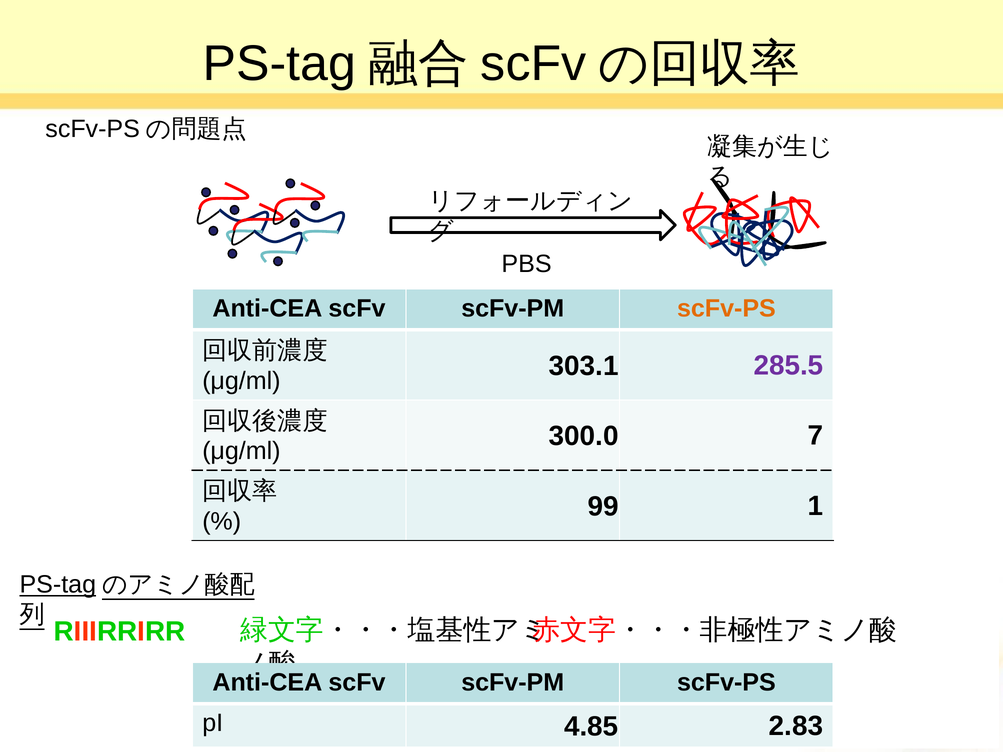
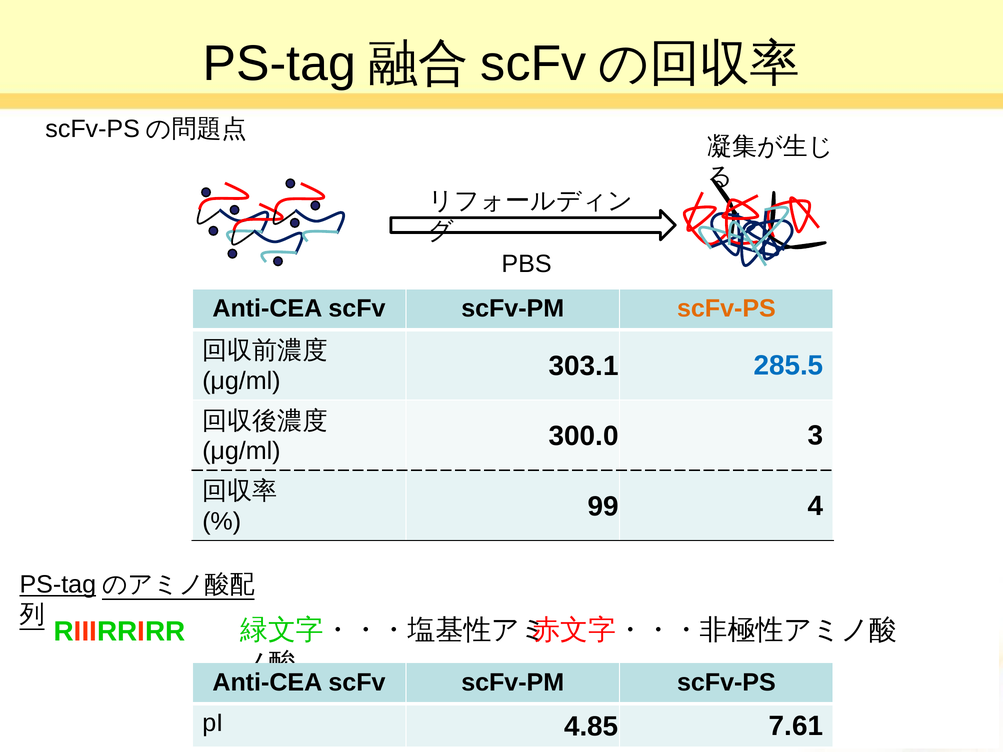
285.5 colour: purple -> blue
7: 7 -> 3
1: 1 -> 4
2.83: 2.83 -> 7.61
